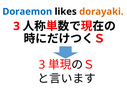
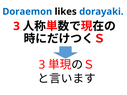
dorayaki colour: orange -> blue
